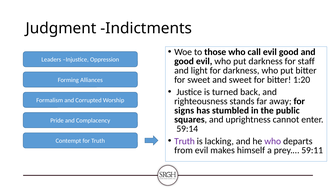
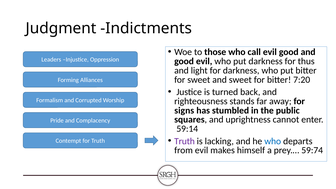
staff: staff -> thus
1:20: 1:20 -> 7:20
who at (273, 141) colour: purple -> blue
59:11: 59:11 -> 59:74
